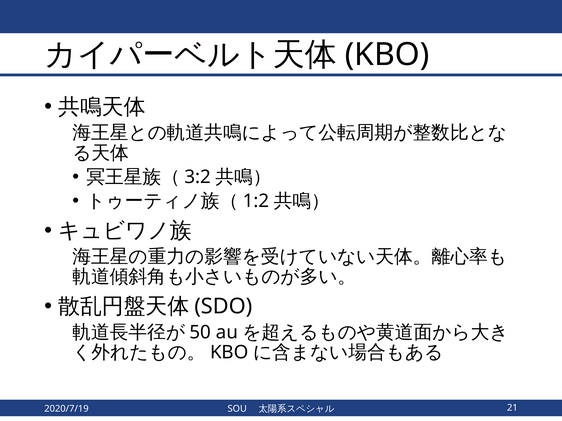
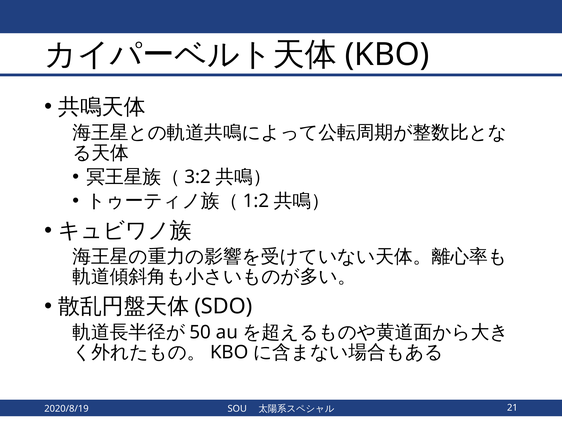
2020/7/19: 2020/7/19 -> 2020/8/19
